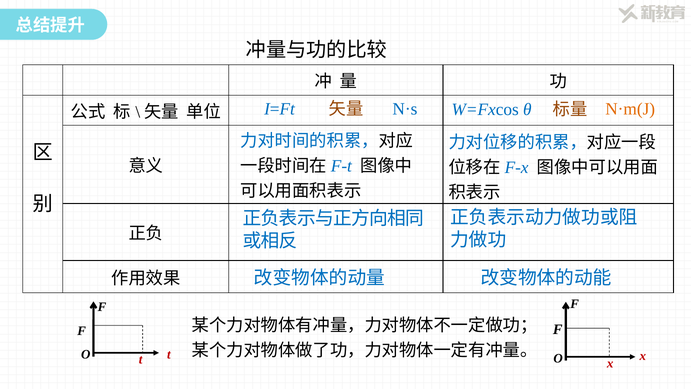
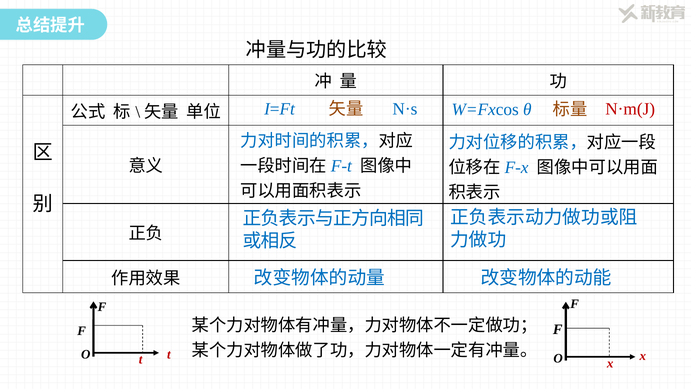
N·m(J colour: orange -> red
